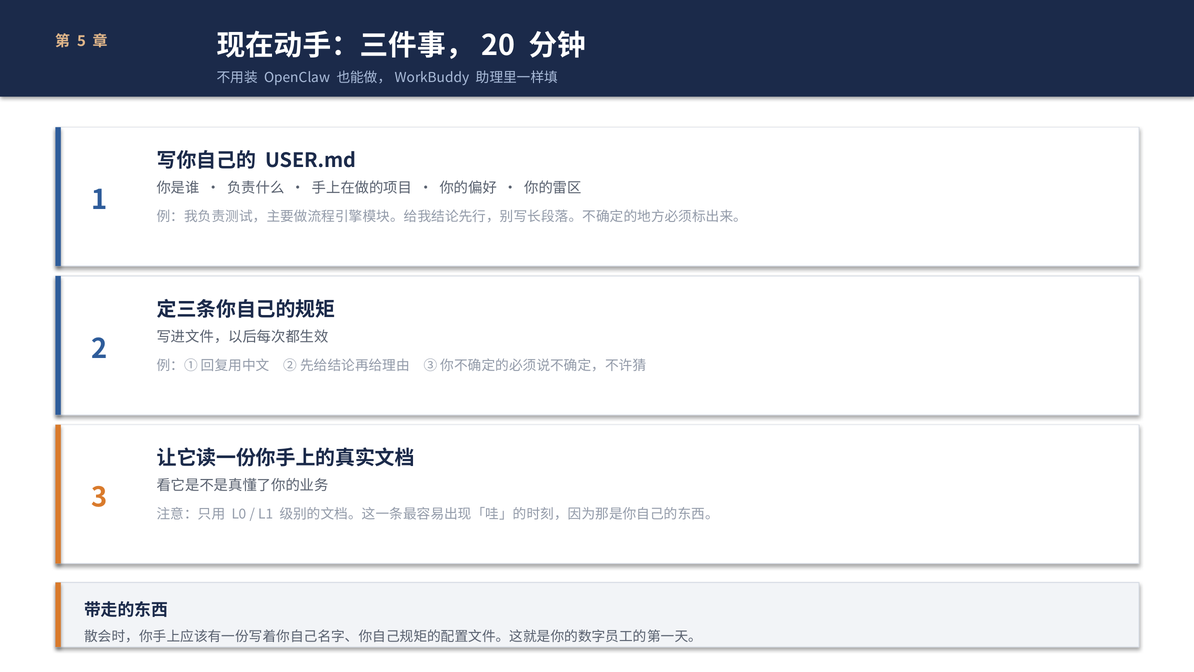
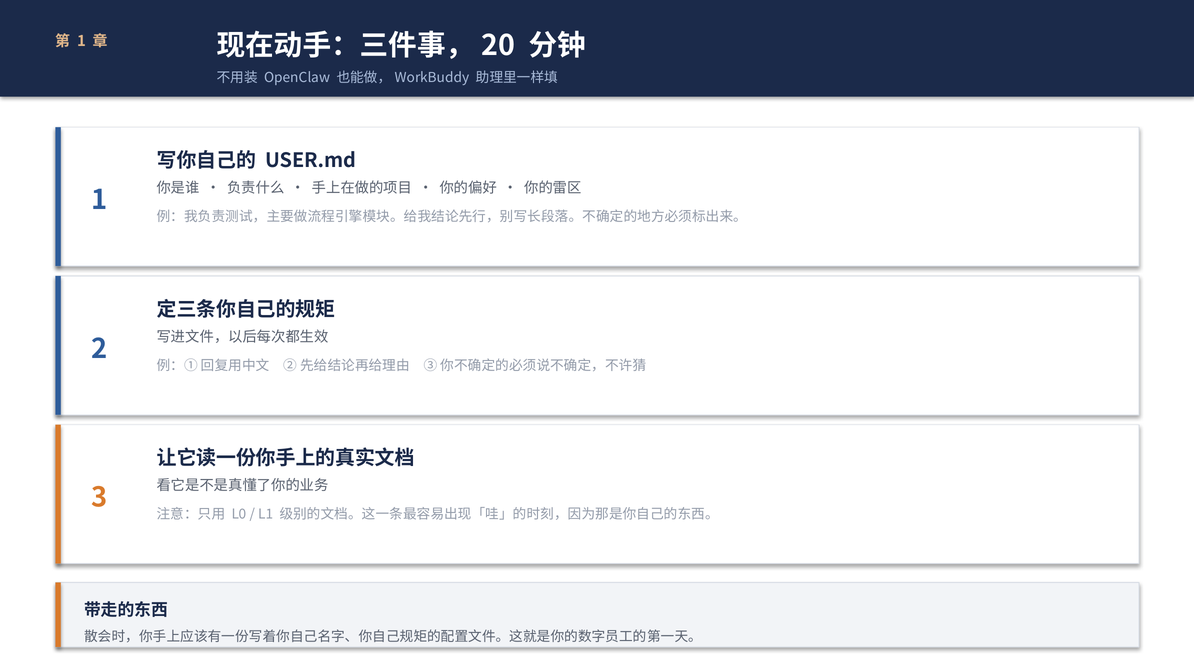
5 at (82, 41): 5 -> 1
